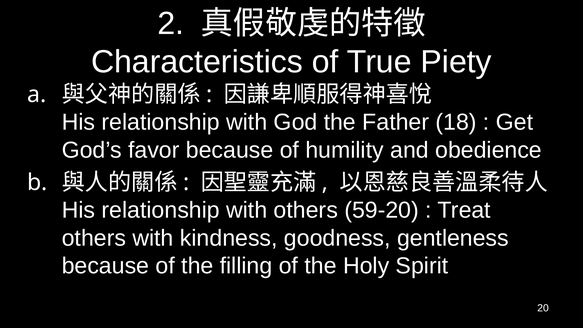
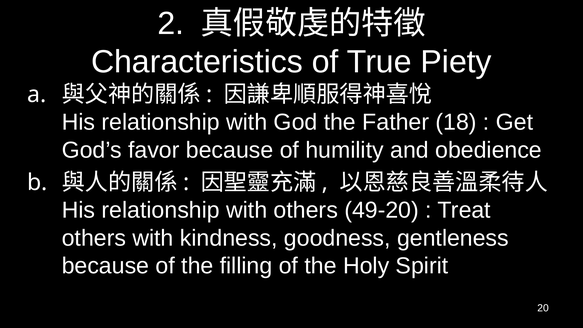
59-20: 59-20 -> 49-20
